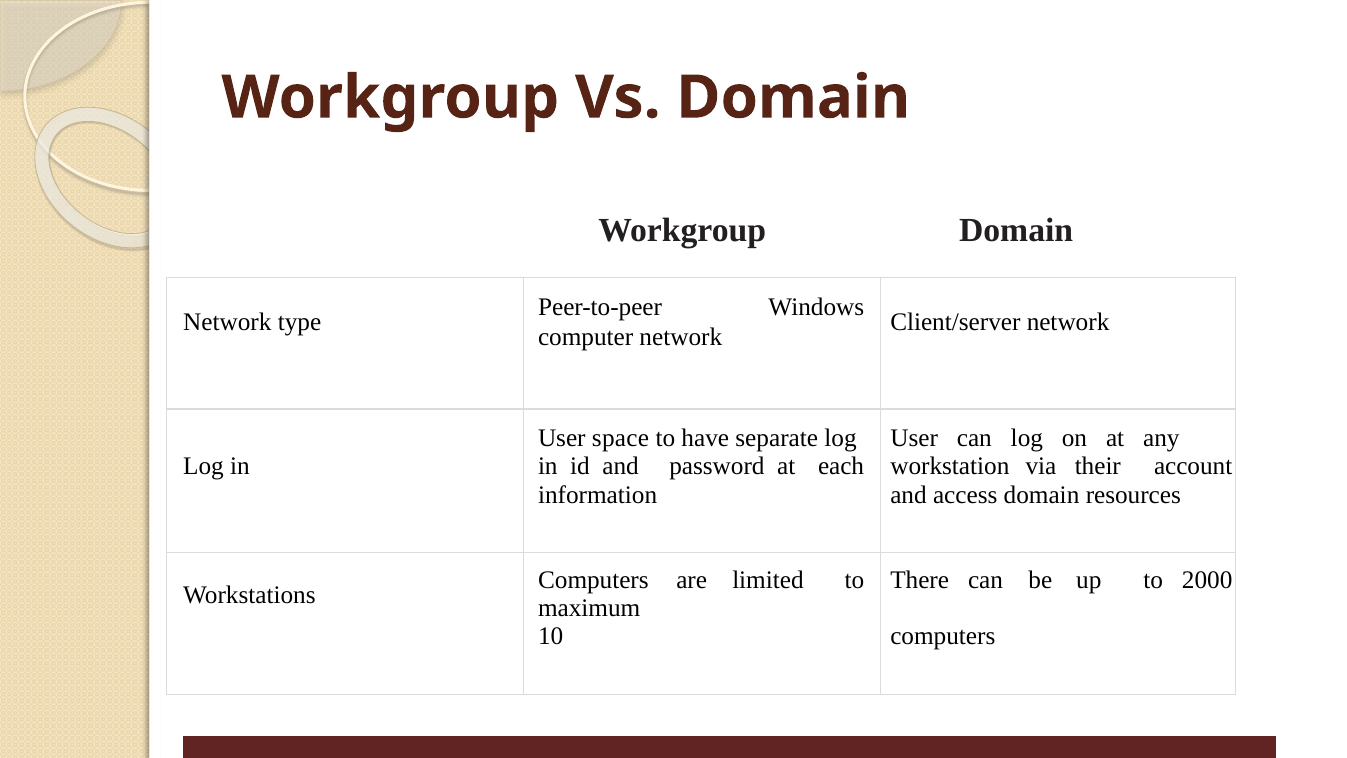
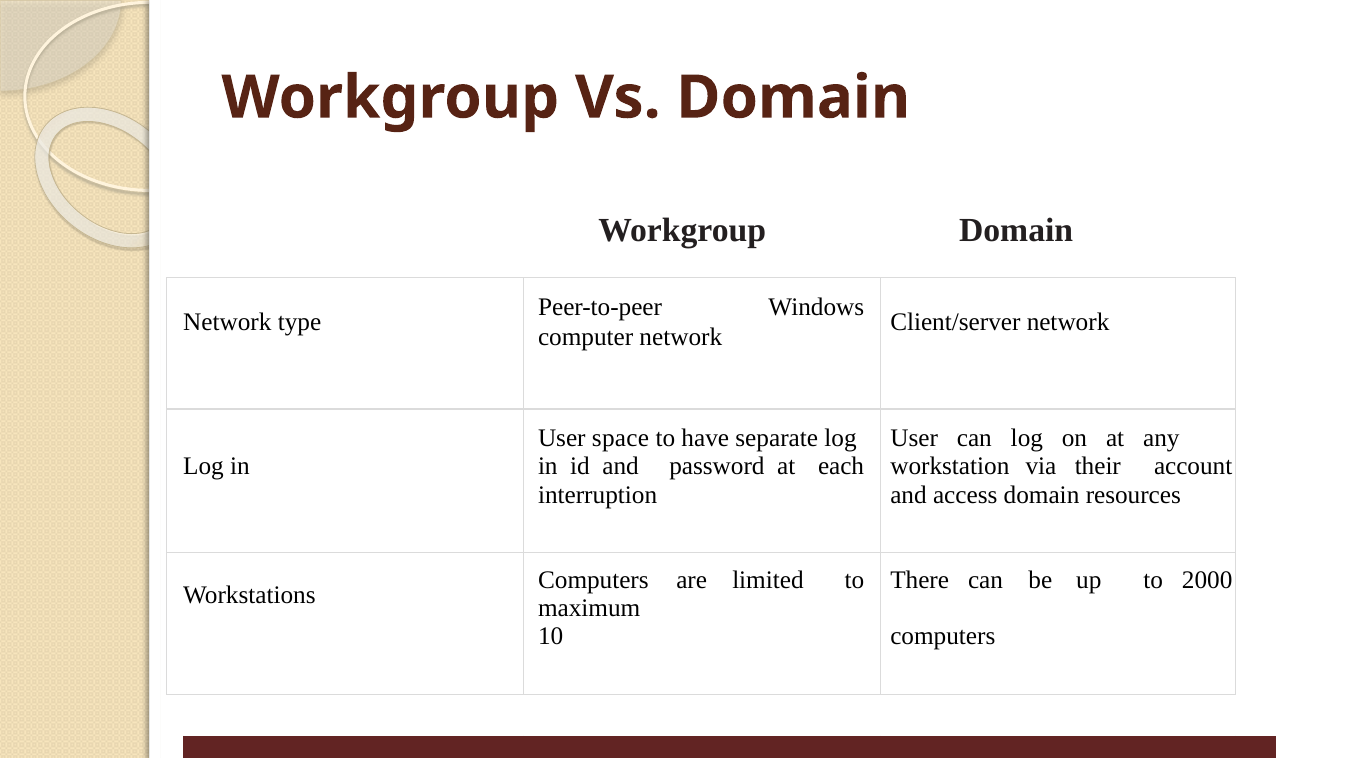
information: information -> interruption
